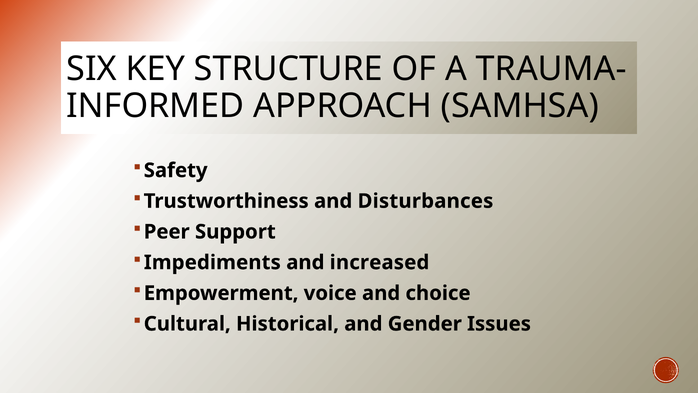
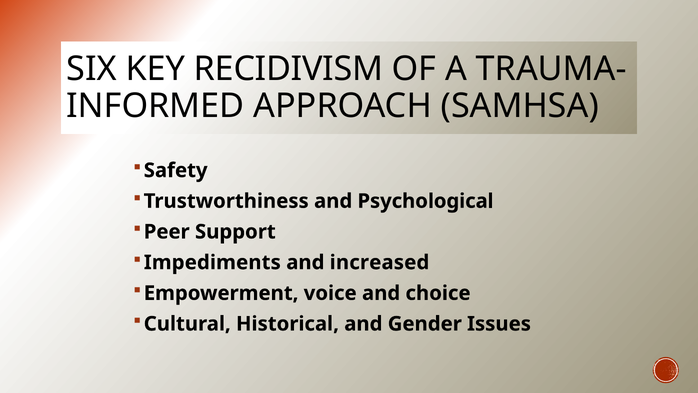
STRUCTURE: STRUCTURE -> RECIDIVISM
Disturbances: Disturbances -> Psychological
